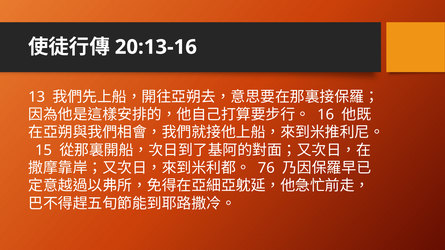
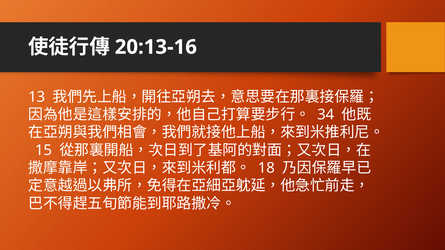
16: 16 -> 34
76: 76 -> 18
